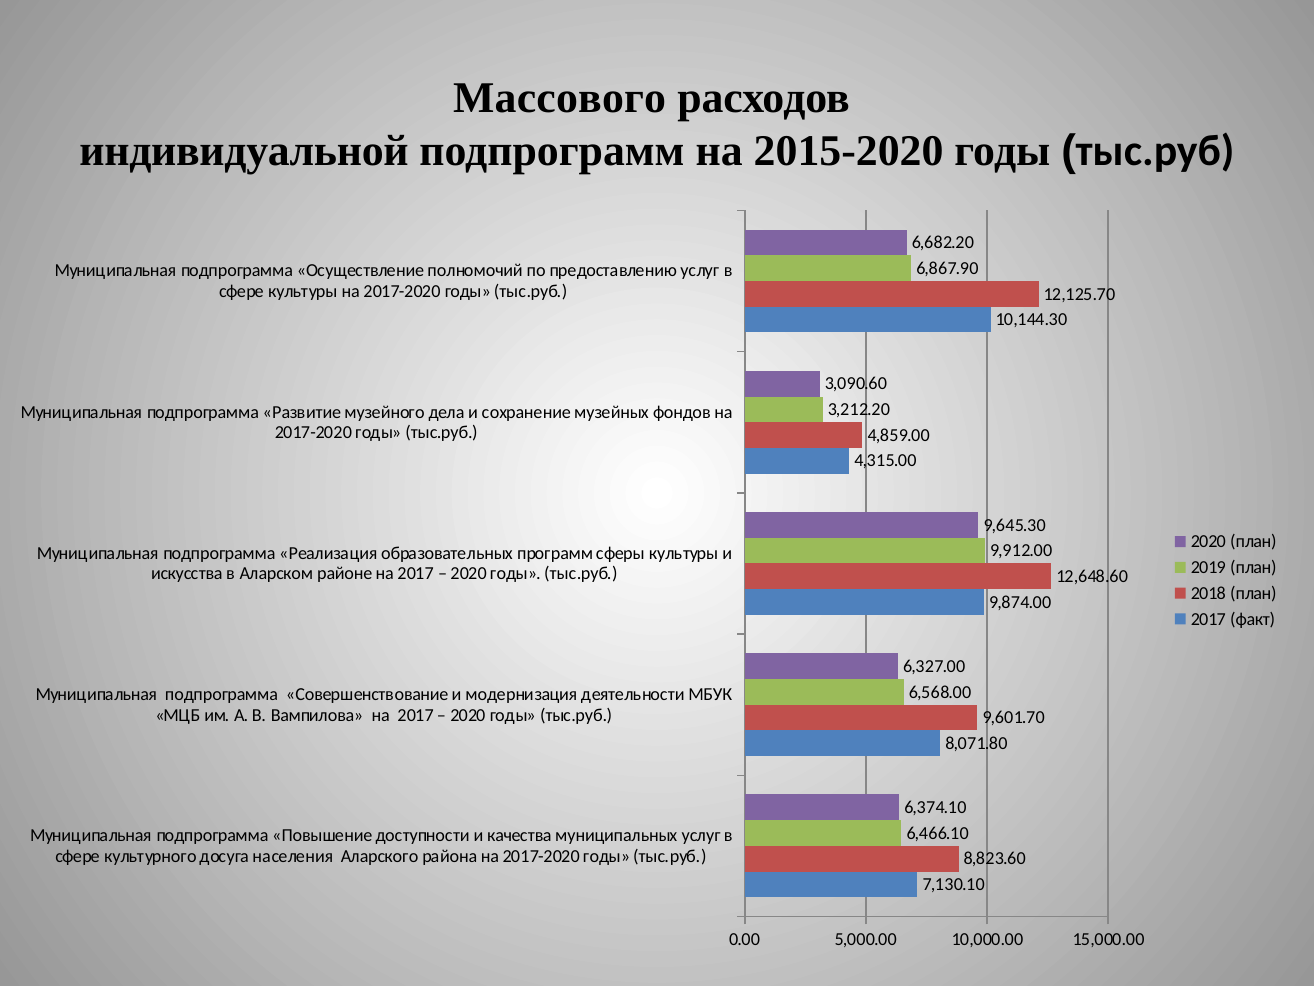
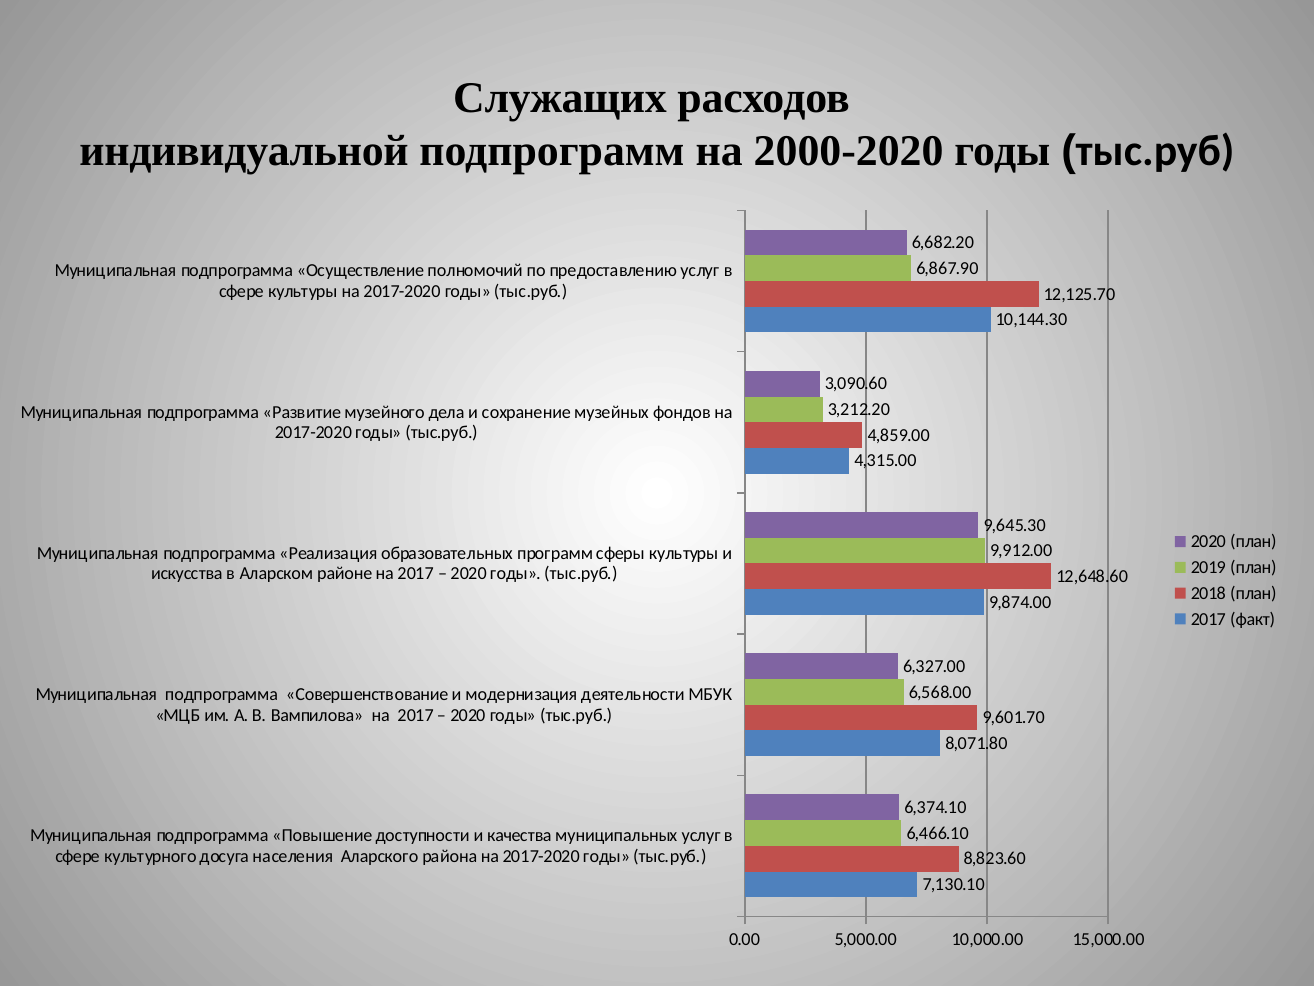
Массового: Массового -> Служащих
2015-2020: 2015-2020 -> 2000-2020
